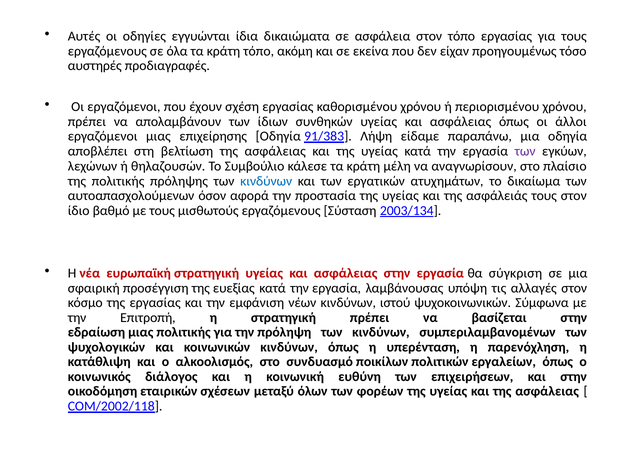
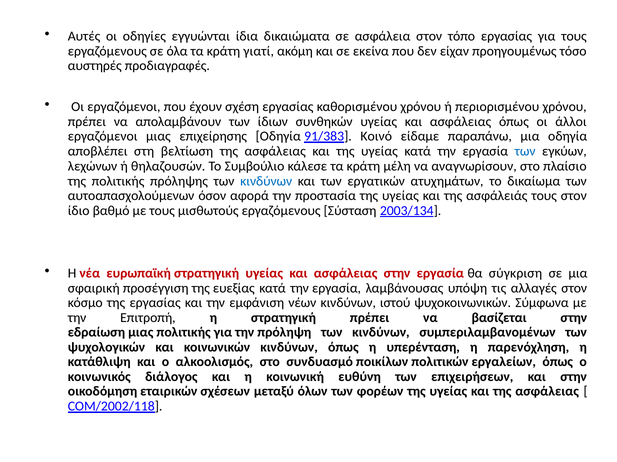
κράτη τόπο: τόπο -> γιατί
Λήψη: Λήψη -> Κοινό
των at (525, 152) colour: purple -> blue
